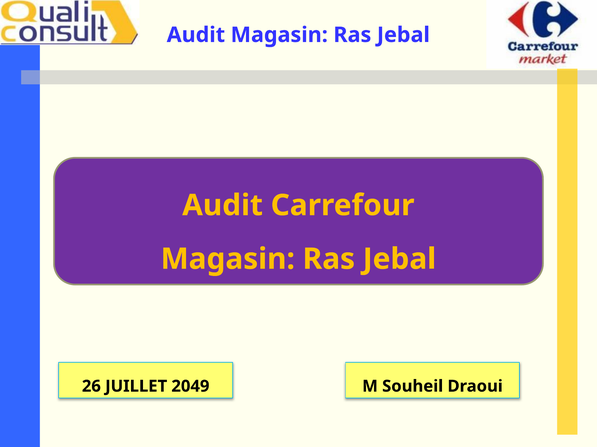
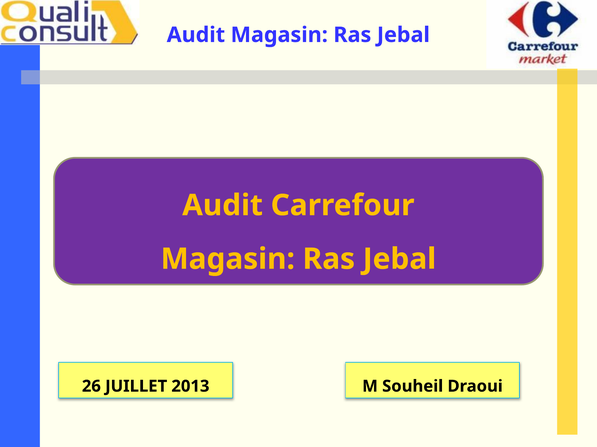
2049: 2049 -> 2013
